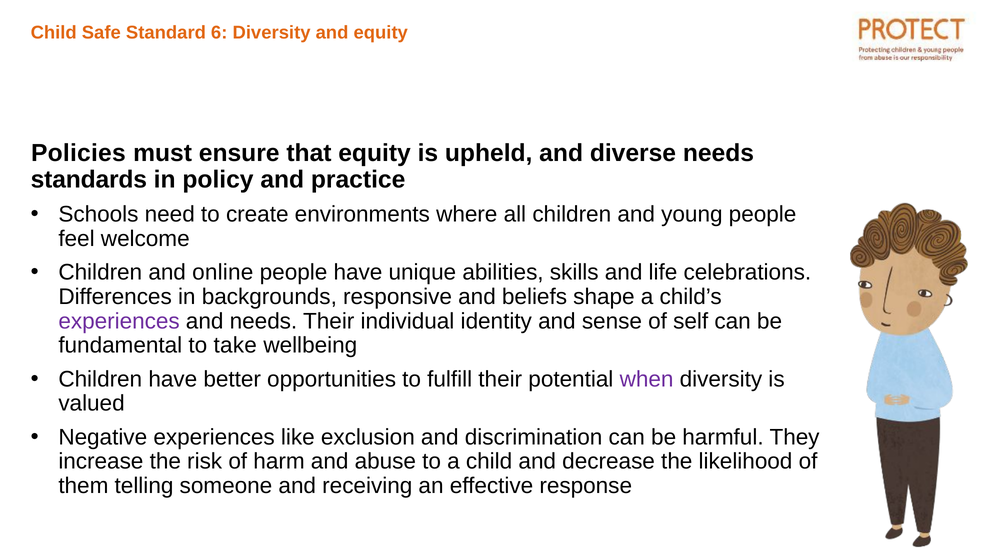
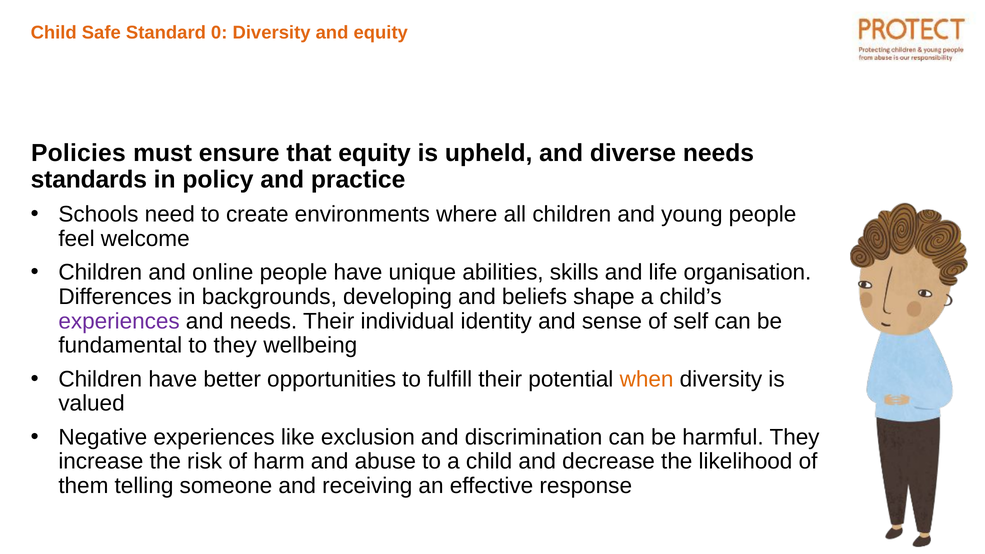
6: 6 -> 0
celebrations: celebrations -> organisation
responsive: responsive -> developing
to take: take -> they
when colour: purple -> orange
